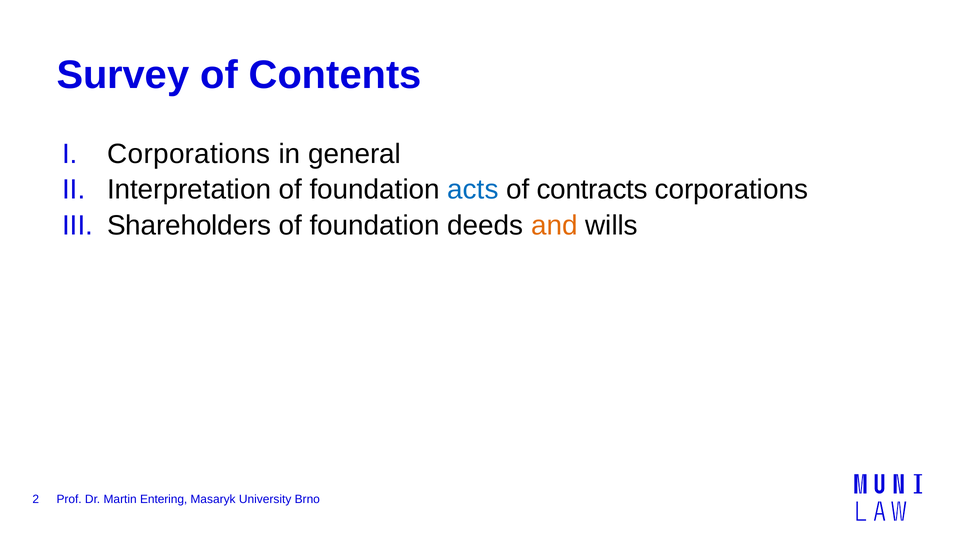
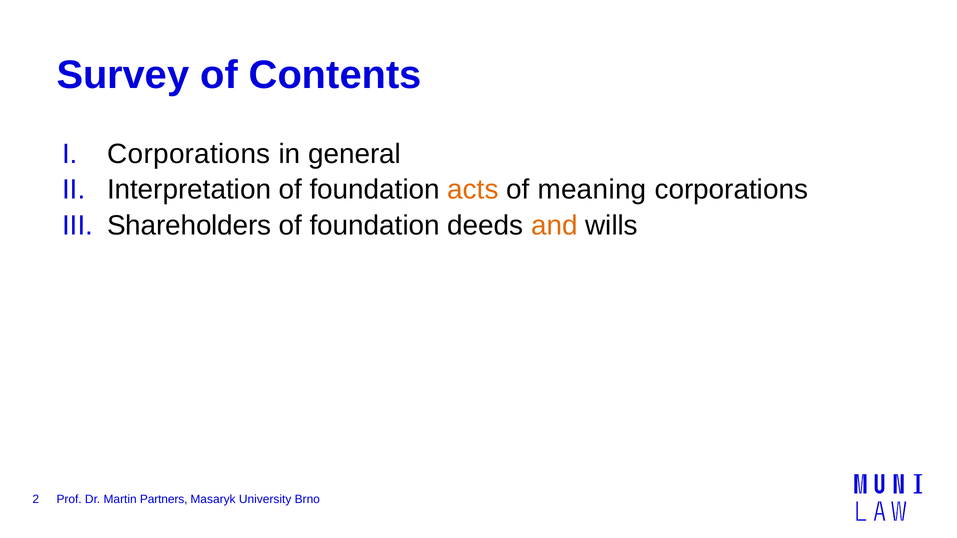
acts colour: blue -> orange
contracts: contracts -> meaning
Entering: Entering -> Partners
